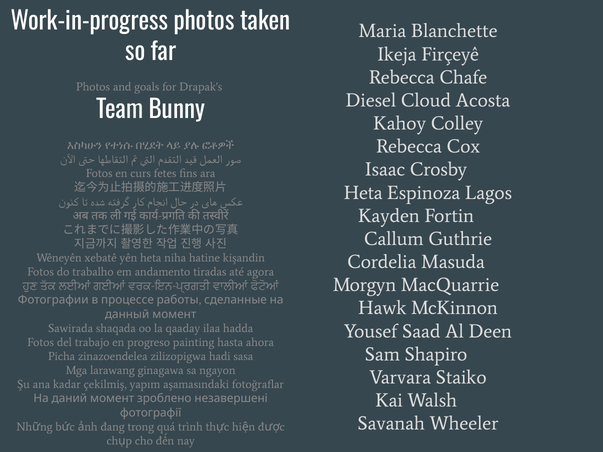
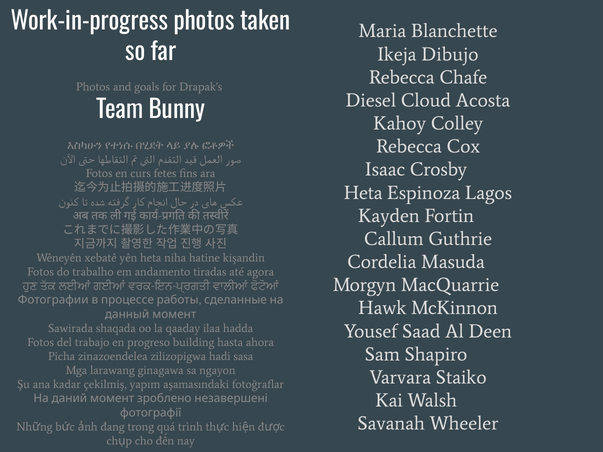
Firçeyê: Firçeyê -> Dibujo
painting: painting -> building
